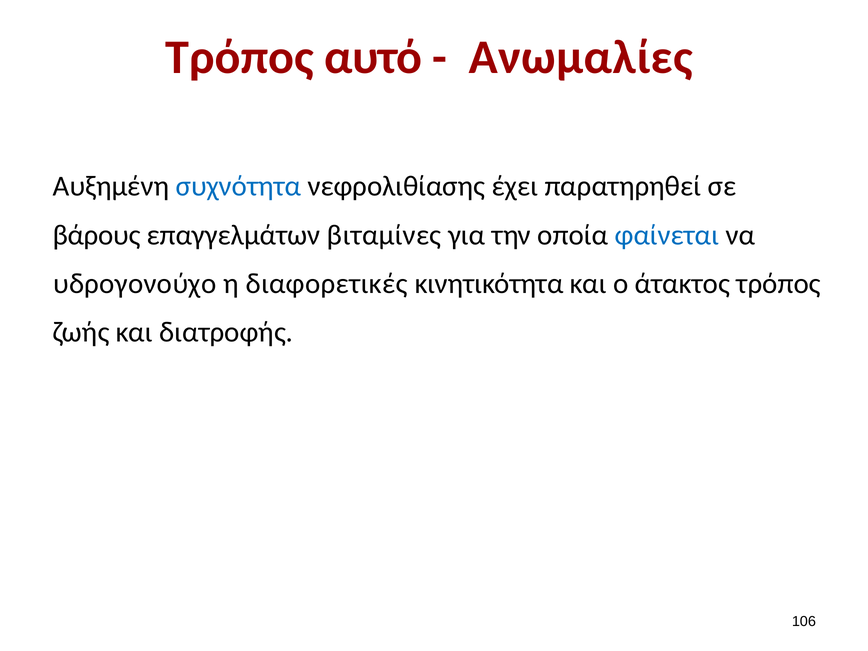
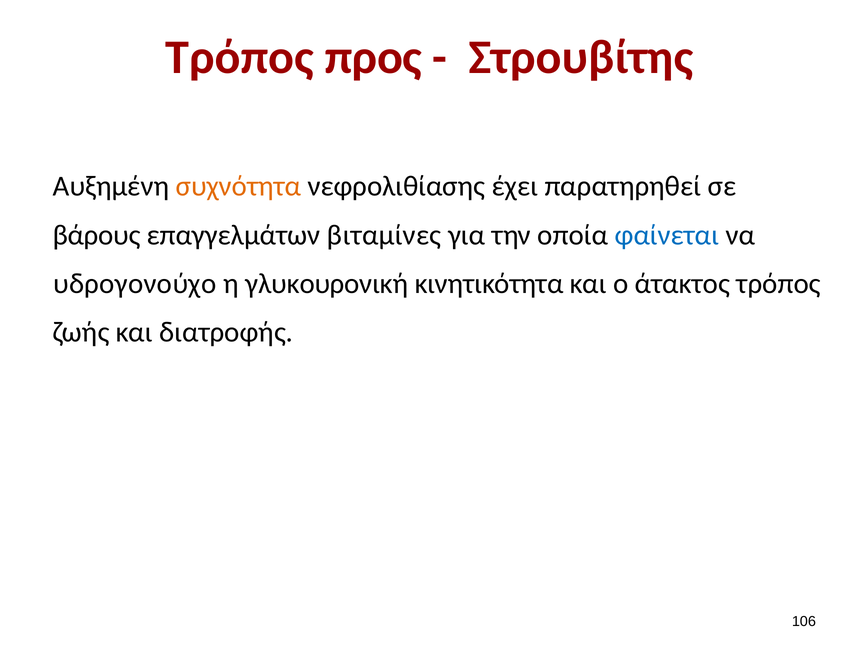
αυτό: αυτό -> προς
Ανωμαλίες: Ανωμαλίες -> Στρουβίτης
συχνότητα colour: blue -> orange
διαφορετικές: διαφορετικές -> γλυκουρονική
